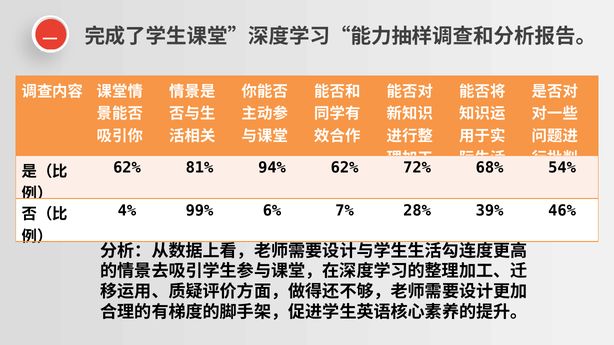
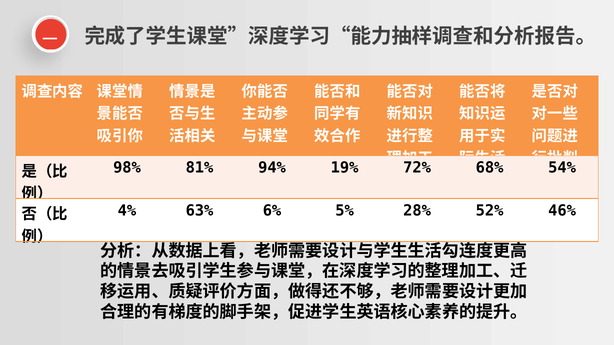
62% at (127, 168): 62% -> 98%
94% 62%: 62% -> 19%
99%: 99% -> 63%
7%: 7% -> 5%
39%: 39% -> 52%
